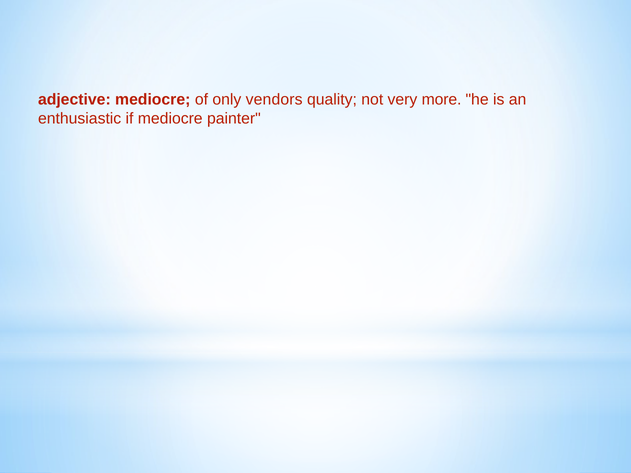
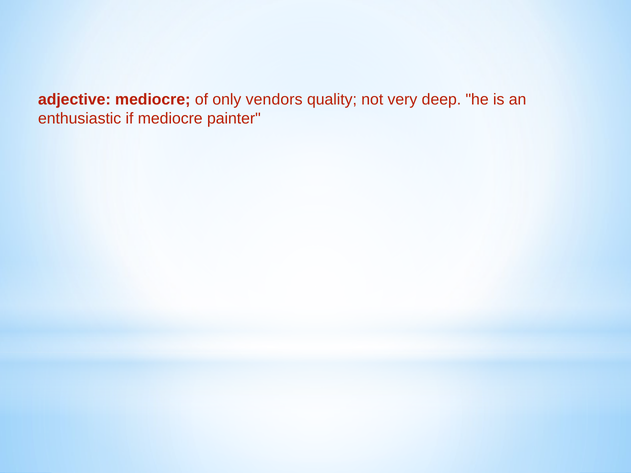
more: more -> deep
